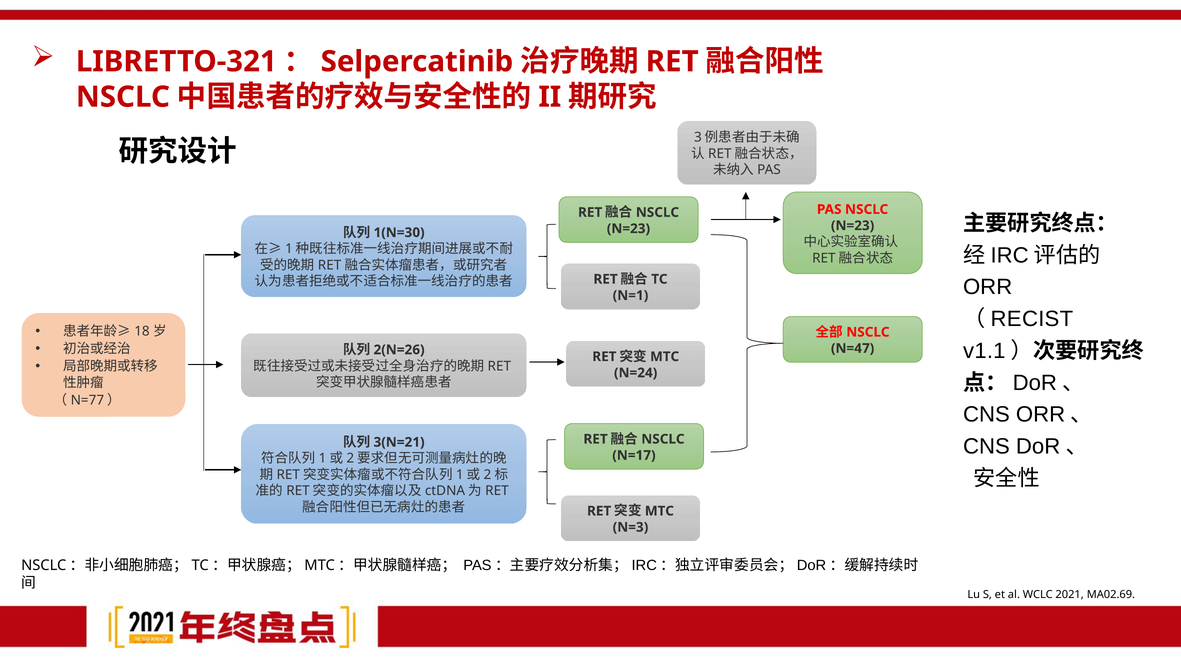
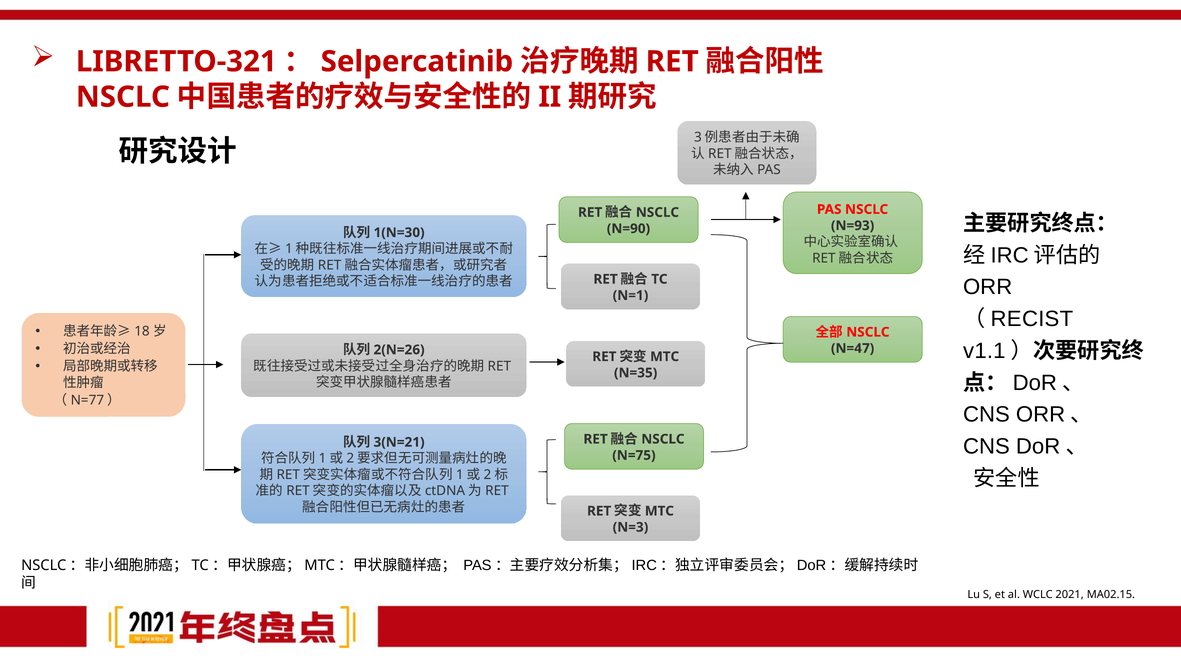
N=23 at (853, 226): N=23 -> N=93
N=23 at (628, 229): N=23 -> N=90
N=24: N=24 -> N=35
N=17: N=17 -> N=75
MA02.69: MA02.69 -> MA02.15
